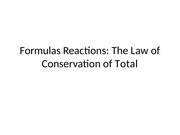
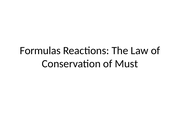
Total: Total -> Must
